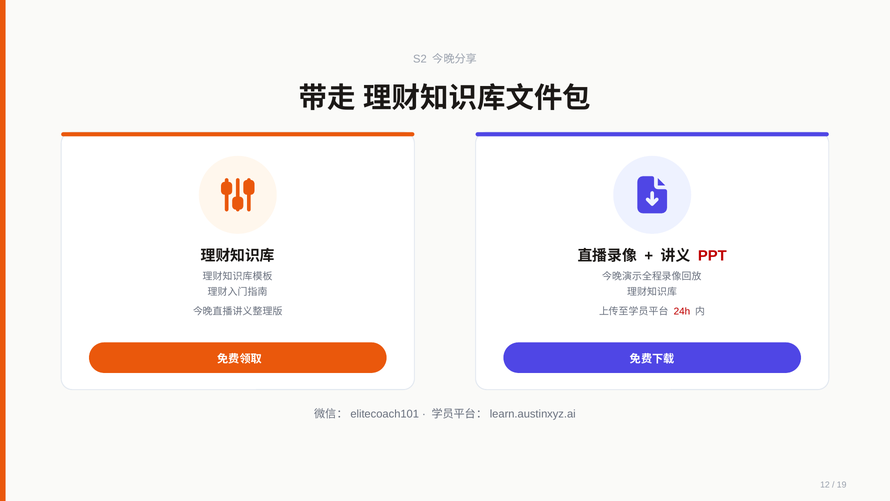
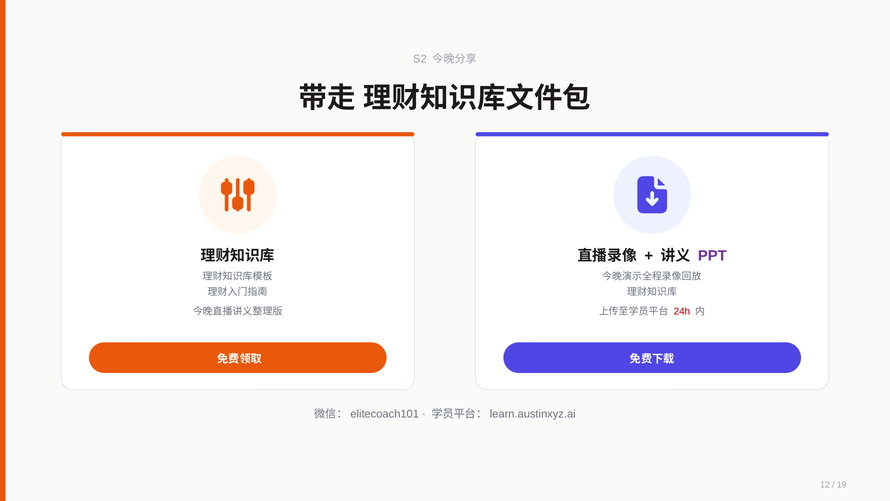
PPT colour: red -> purple
